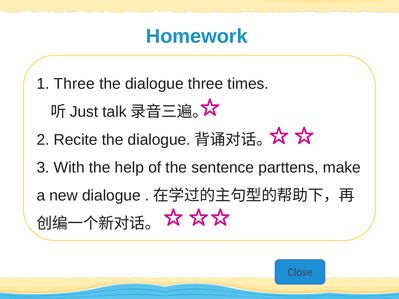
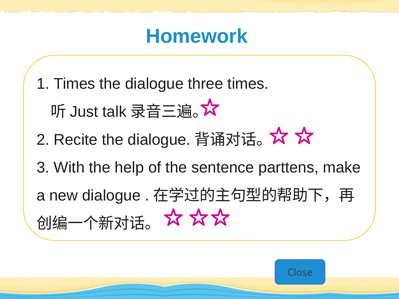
1 Three: Three -> Times
